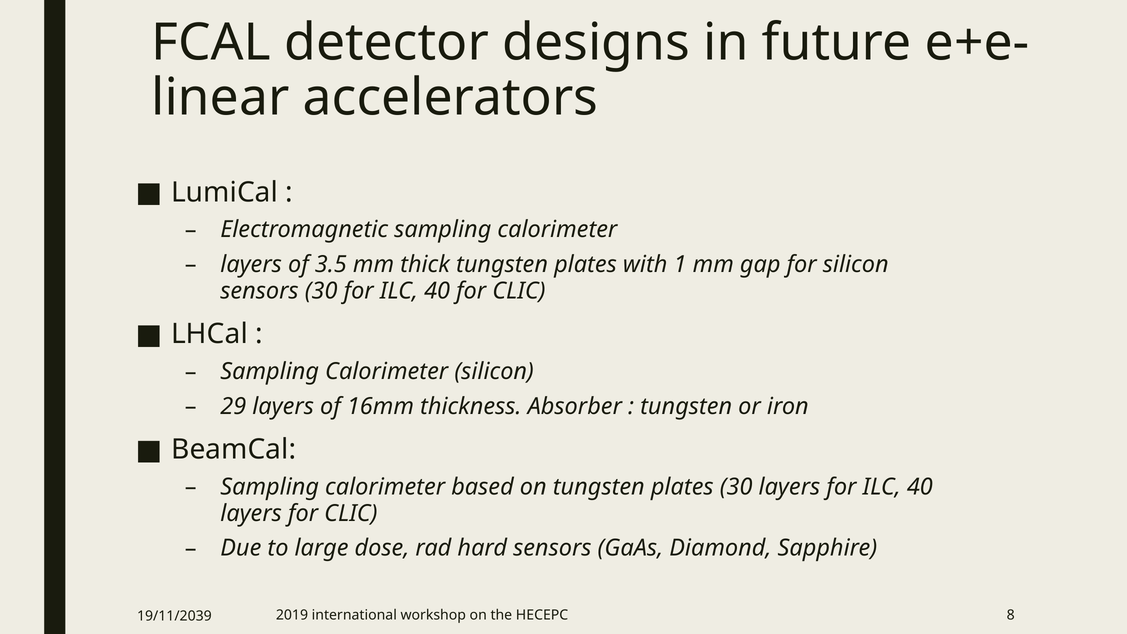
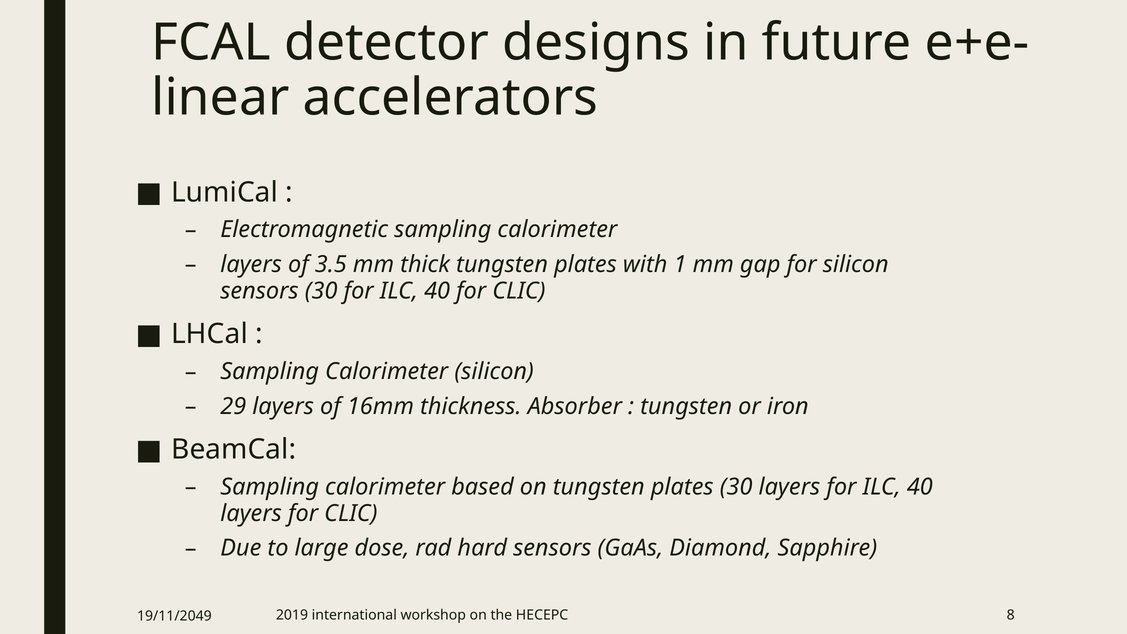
19/11/2039: 19/11/2039 -> 19/11/2049
